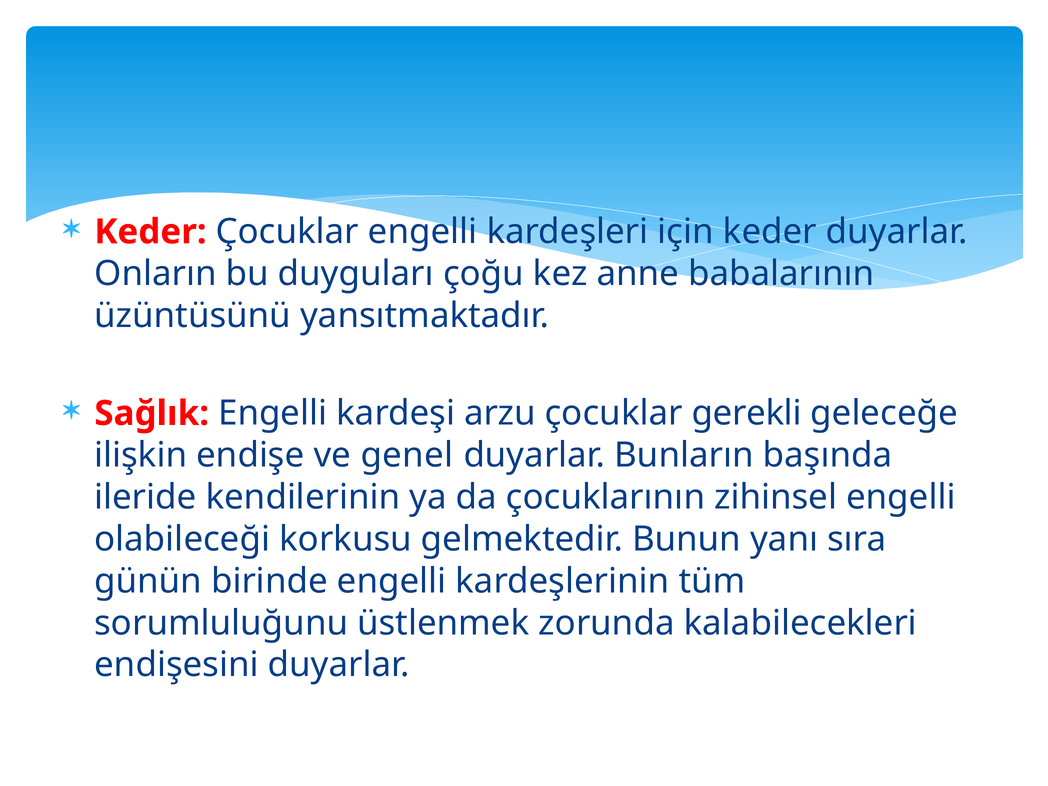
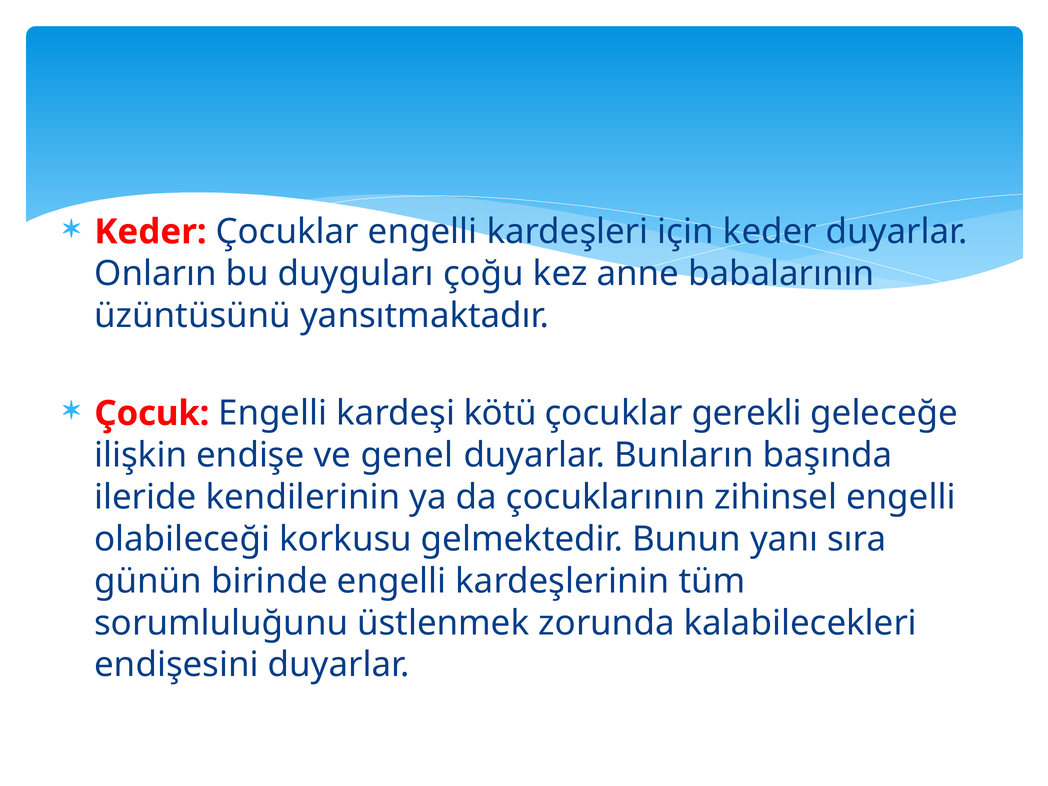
Sağlık: Sağlık -> Çocuk
arzu: arzu -> kötü
